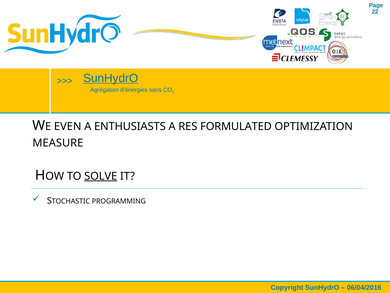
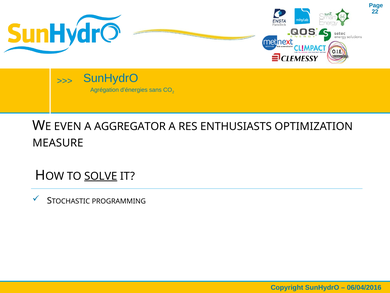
SunHydrO at (111, 78) underline: present -> none
ENTHUSIASTS: ENTHUSIASTS -> AGGREGATOR
FORMULATED: FORMULATED -> ENTHUSIASTS
